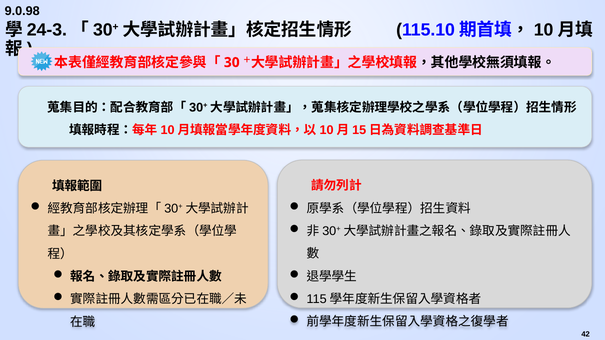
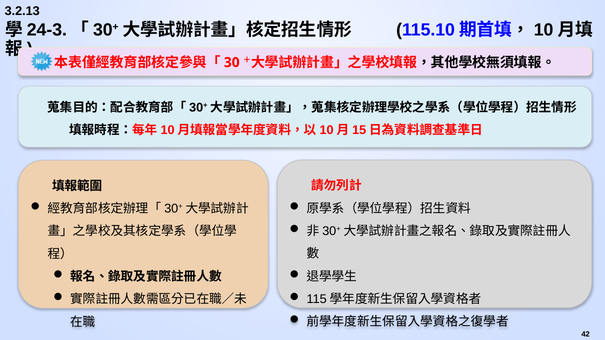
9.0.98: 9.0.98 -> 3.2.13
